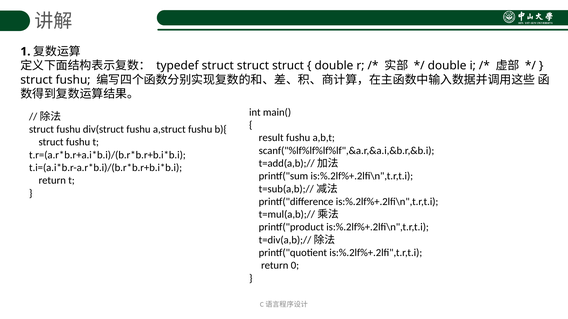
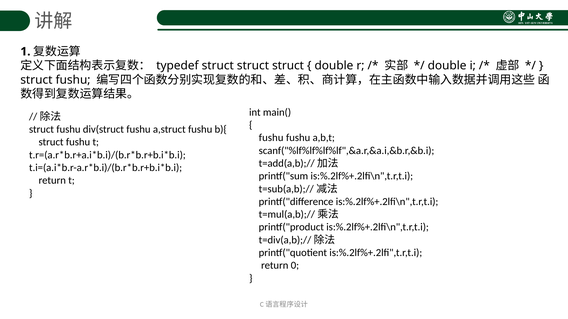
result at (271, 138): result -> fushu
